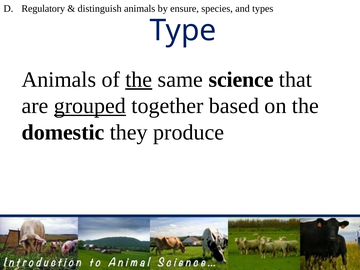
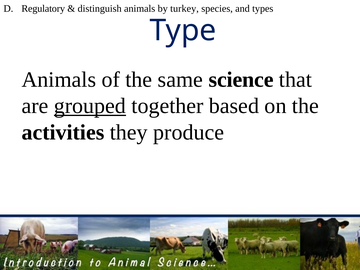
ensure: ensure -> turkey
the at (139, 80) underline: present -> none
domestic: domestic -> activities
